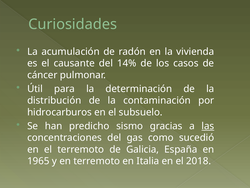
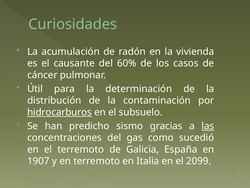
14%: 14% -> 60%
hidrocarburos underline: none -> present
1965: 1965 -> 1907
2018: 2018 -> 2099
